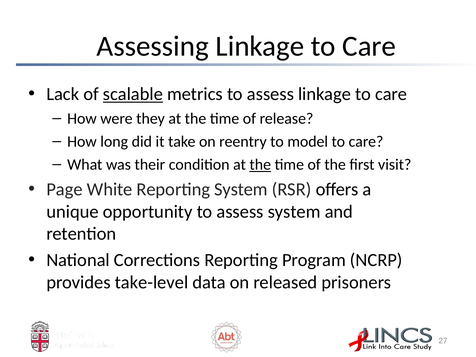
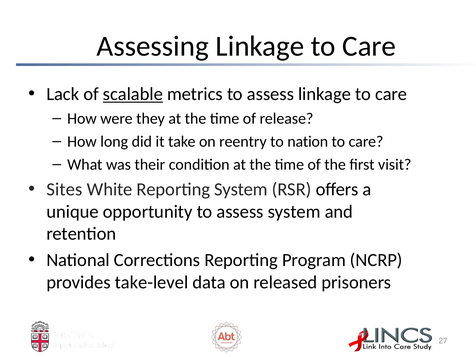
model: model -> nation
the at (260, 165) underline: present -> none
Page: Page -> Sites
